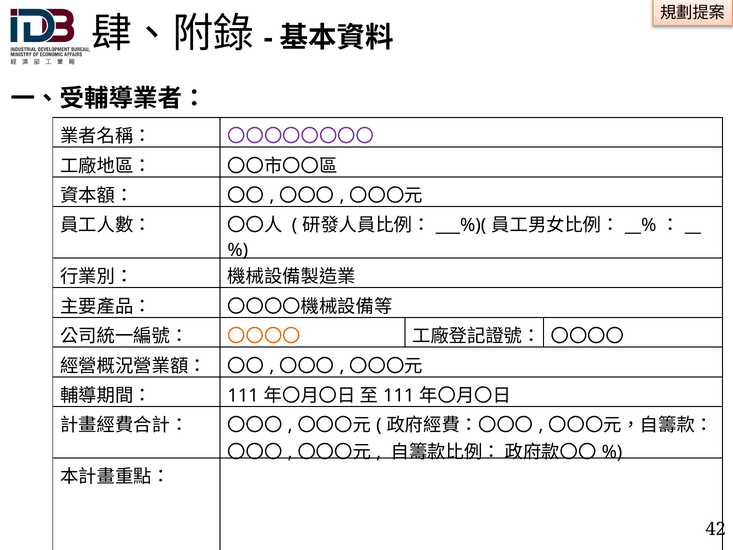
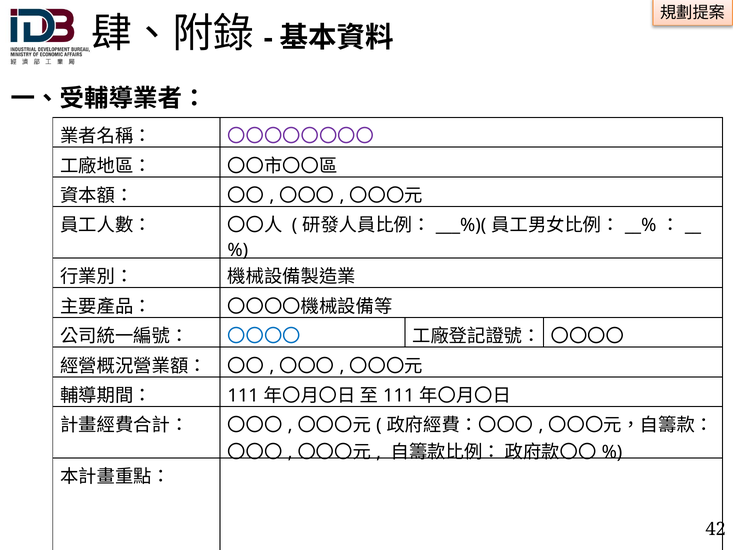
〇〇〇〇 at (264, 336) colour: orange -> blue
